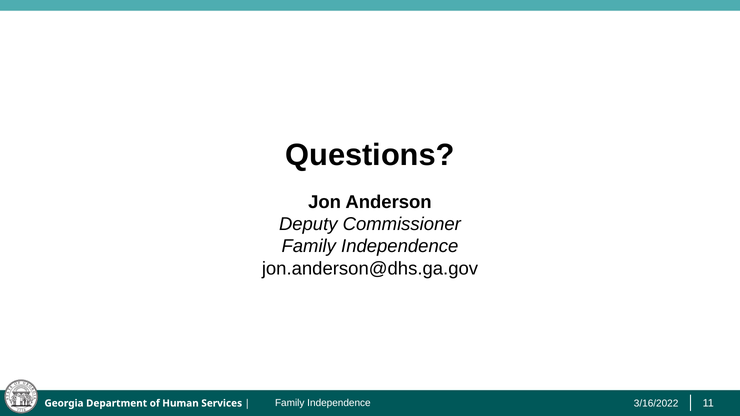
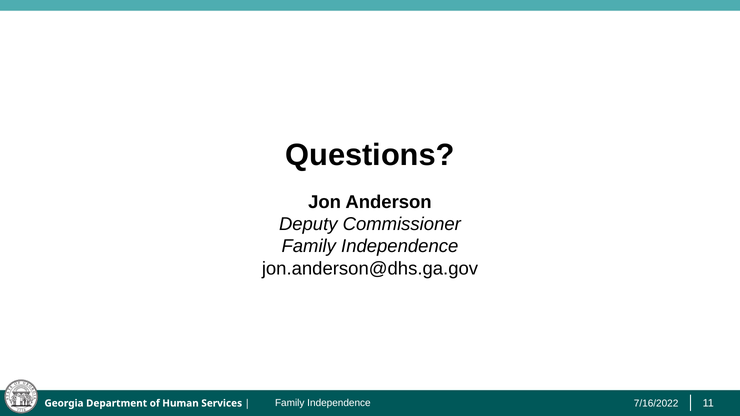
3/16/2022: 3/16/2022 -> 7/16/2022
